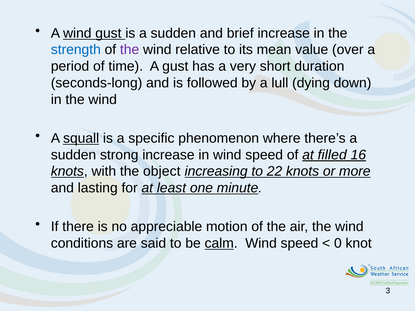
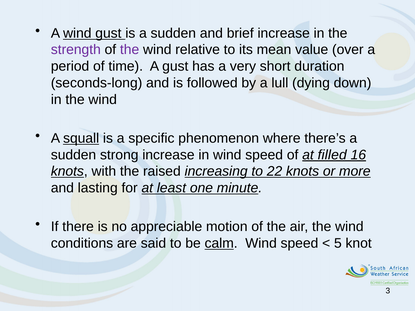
strength colour: blue -> purple
object: object -> raised
0: 0 -> 5
